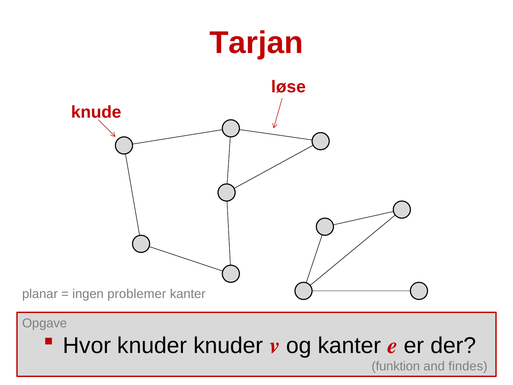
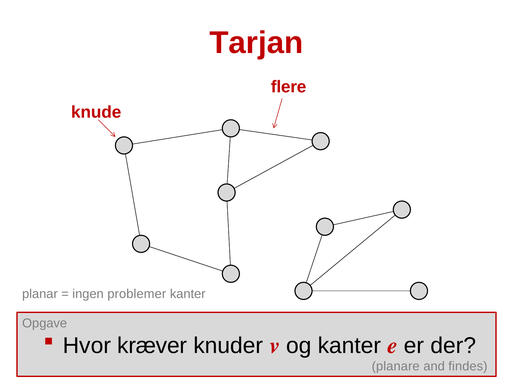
løse: løse -> flere
Hvor knuder: knuder -> kræver
funktion: funktion -> planare
